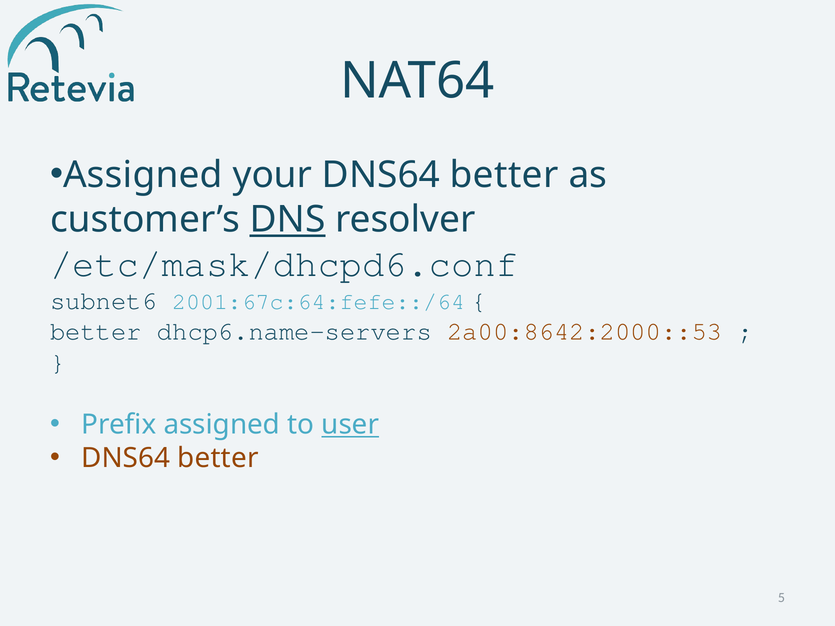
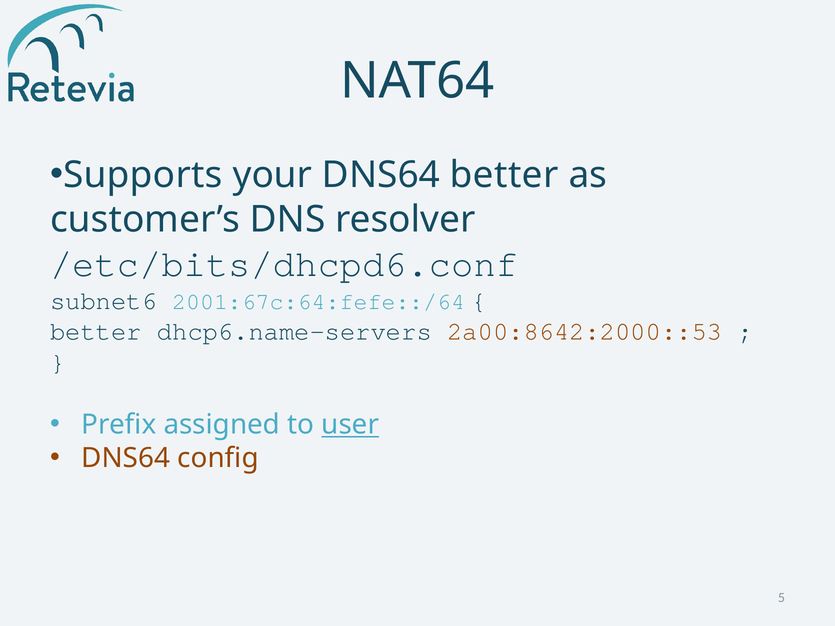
Assigned at (143, 175): Assigned -> Supports
DNS underline: present -> none
/etc/mask/dhcpd6.conf: /etc/mask/dhcpd6.conf -> /etc/bits/dhcpd6.conf
better at (218, 458): better -> config
